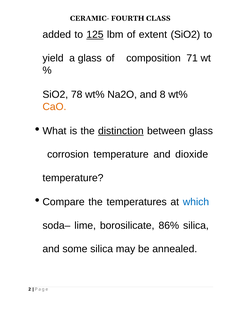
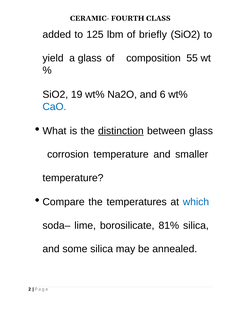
125 underline: present -> none
extent: extent -> briefly
71: 71 -> 55
78: 78 -> 19
8: 8 -> 6
CaO colour: orange -> blue
dioxide: dioxide -> smaller
86%: 86% -> 81%
